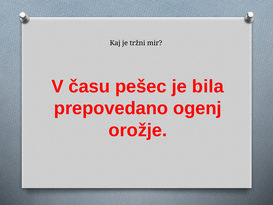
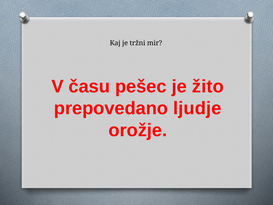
bila: bila -> žito
ogenj: ogenj -> ljudje
